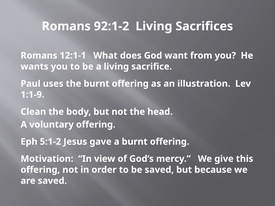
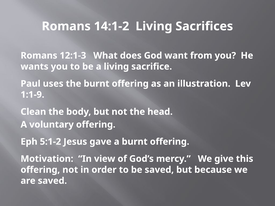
92:1-2: 92:1-2 -> 14:1-2
12:1-1: 12:1-1 -> 12:1-3
